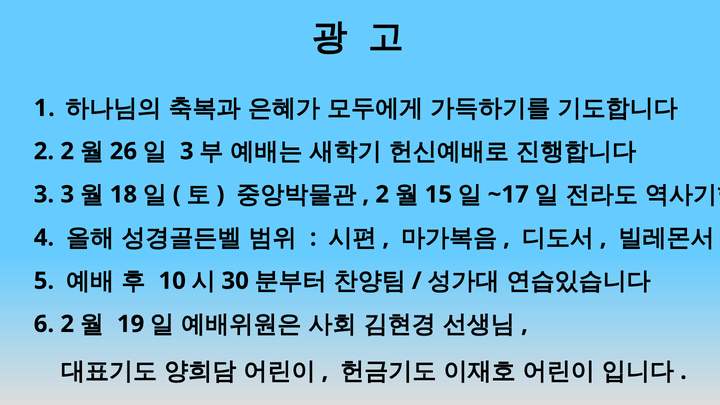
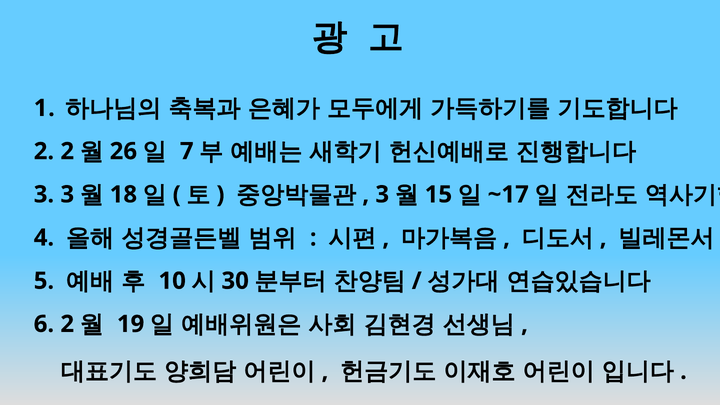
3 at (187, 151): 3 -> 7
2 at (382, 194): 2 -> 3
